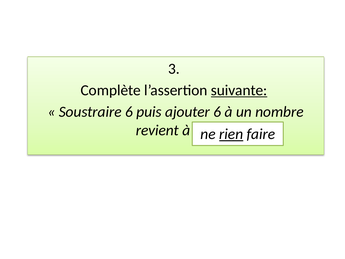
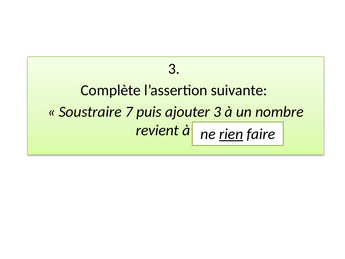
suivante underline: present -> none
Soustraire 6: 6 -> 7
ajouter 6: 6 -> 3
